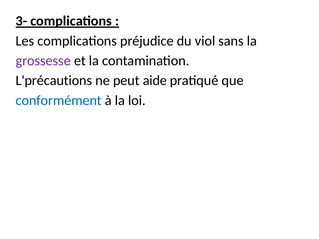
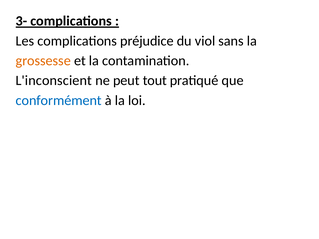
grossesse colour: purple -> orange
L'précautions: L'précautions -> L'inconscient
aide: aide -> tout
